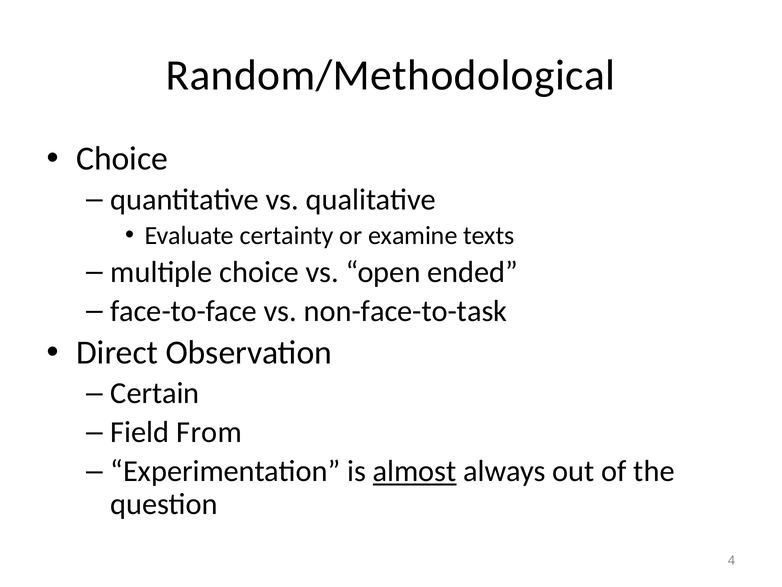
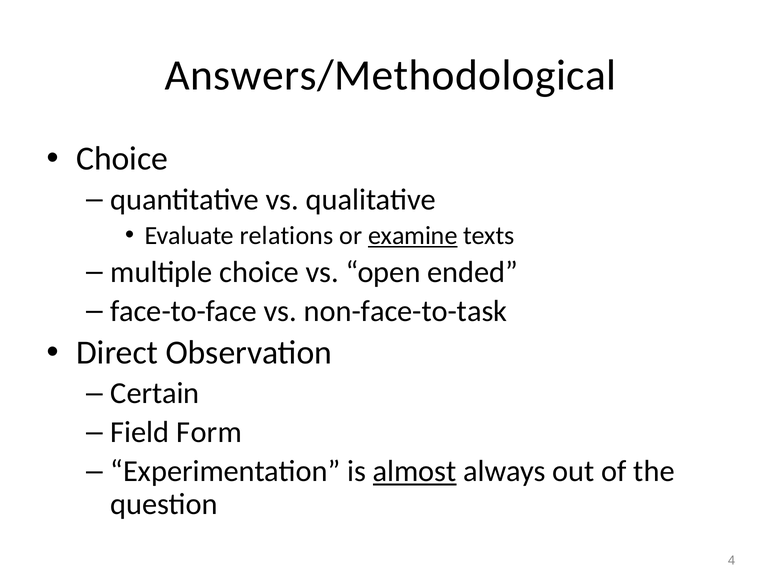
Random/Methodological: Random/Methodological -> Answers/Methodological
certainty: certainty -> relations
examine underline: none -> present
From: From -> Form
